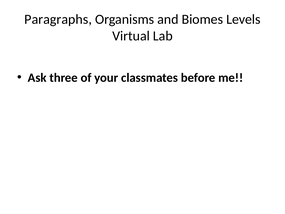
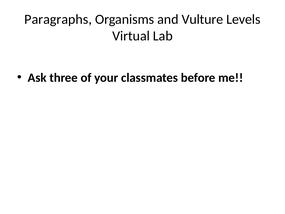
Biomes: Biomes -> Vulture
